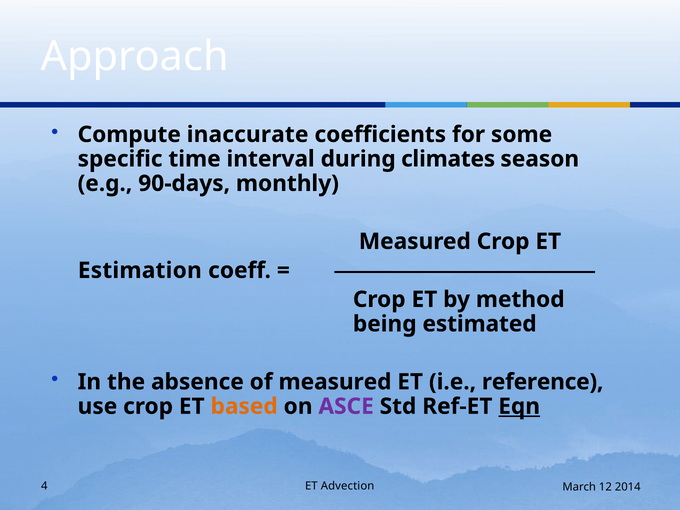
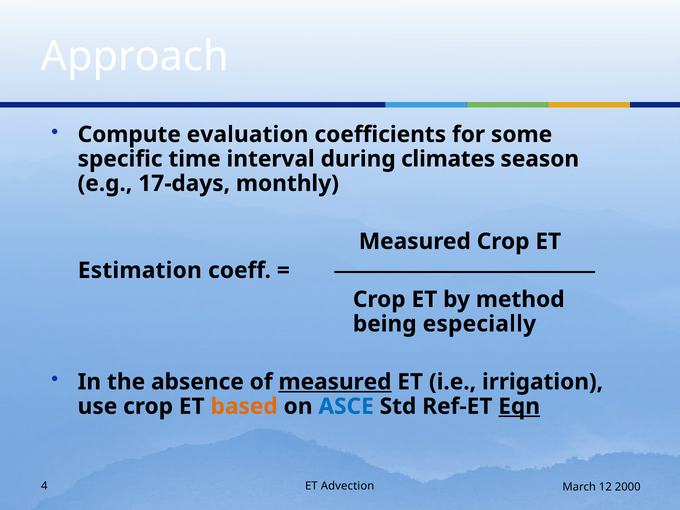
inaccurate: inaccurate -> evaluation
90-days: 90-days -> 17-days
estimated: estimated -> especially
measured at (335, 382) underline: none -> present
reference: reference -> irrigation
ASCE colour: purple -> blue
2014: 2014 -> 2000
